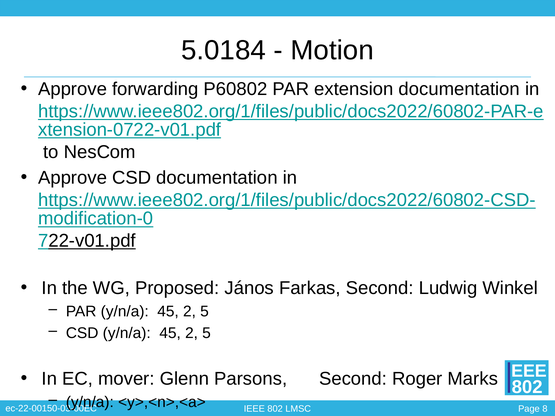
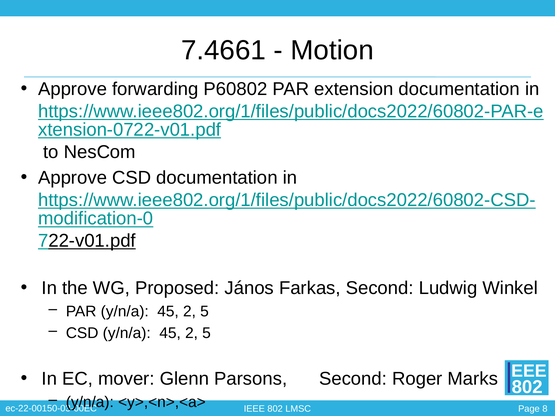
5.0184: 5.0184 -> 7.4661
